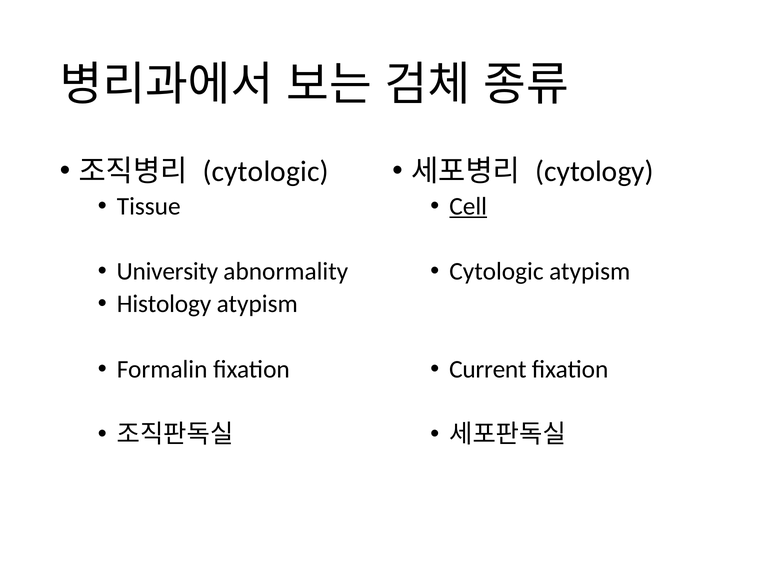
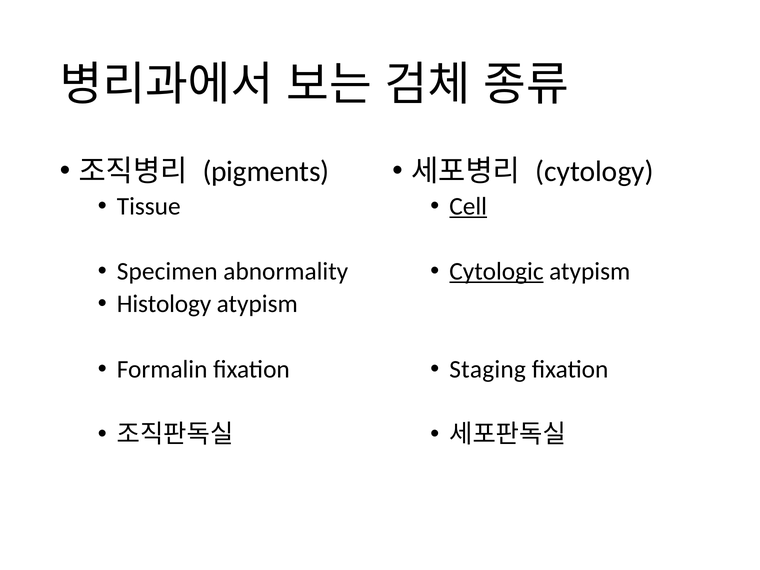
cytologic at (266, 171): cytologic -> pigments
University: University -> Specimen
Cytologic at (496, 271) underline: none -> present
Current: Current -> Staging
